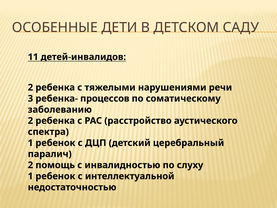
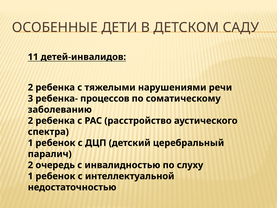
помощь: помощь -> очередь
